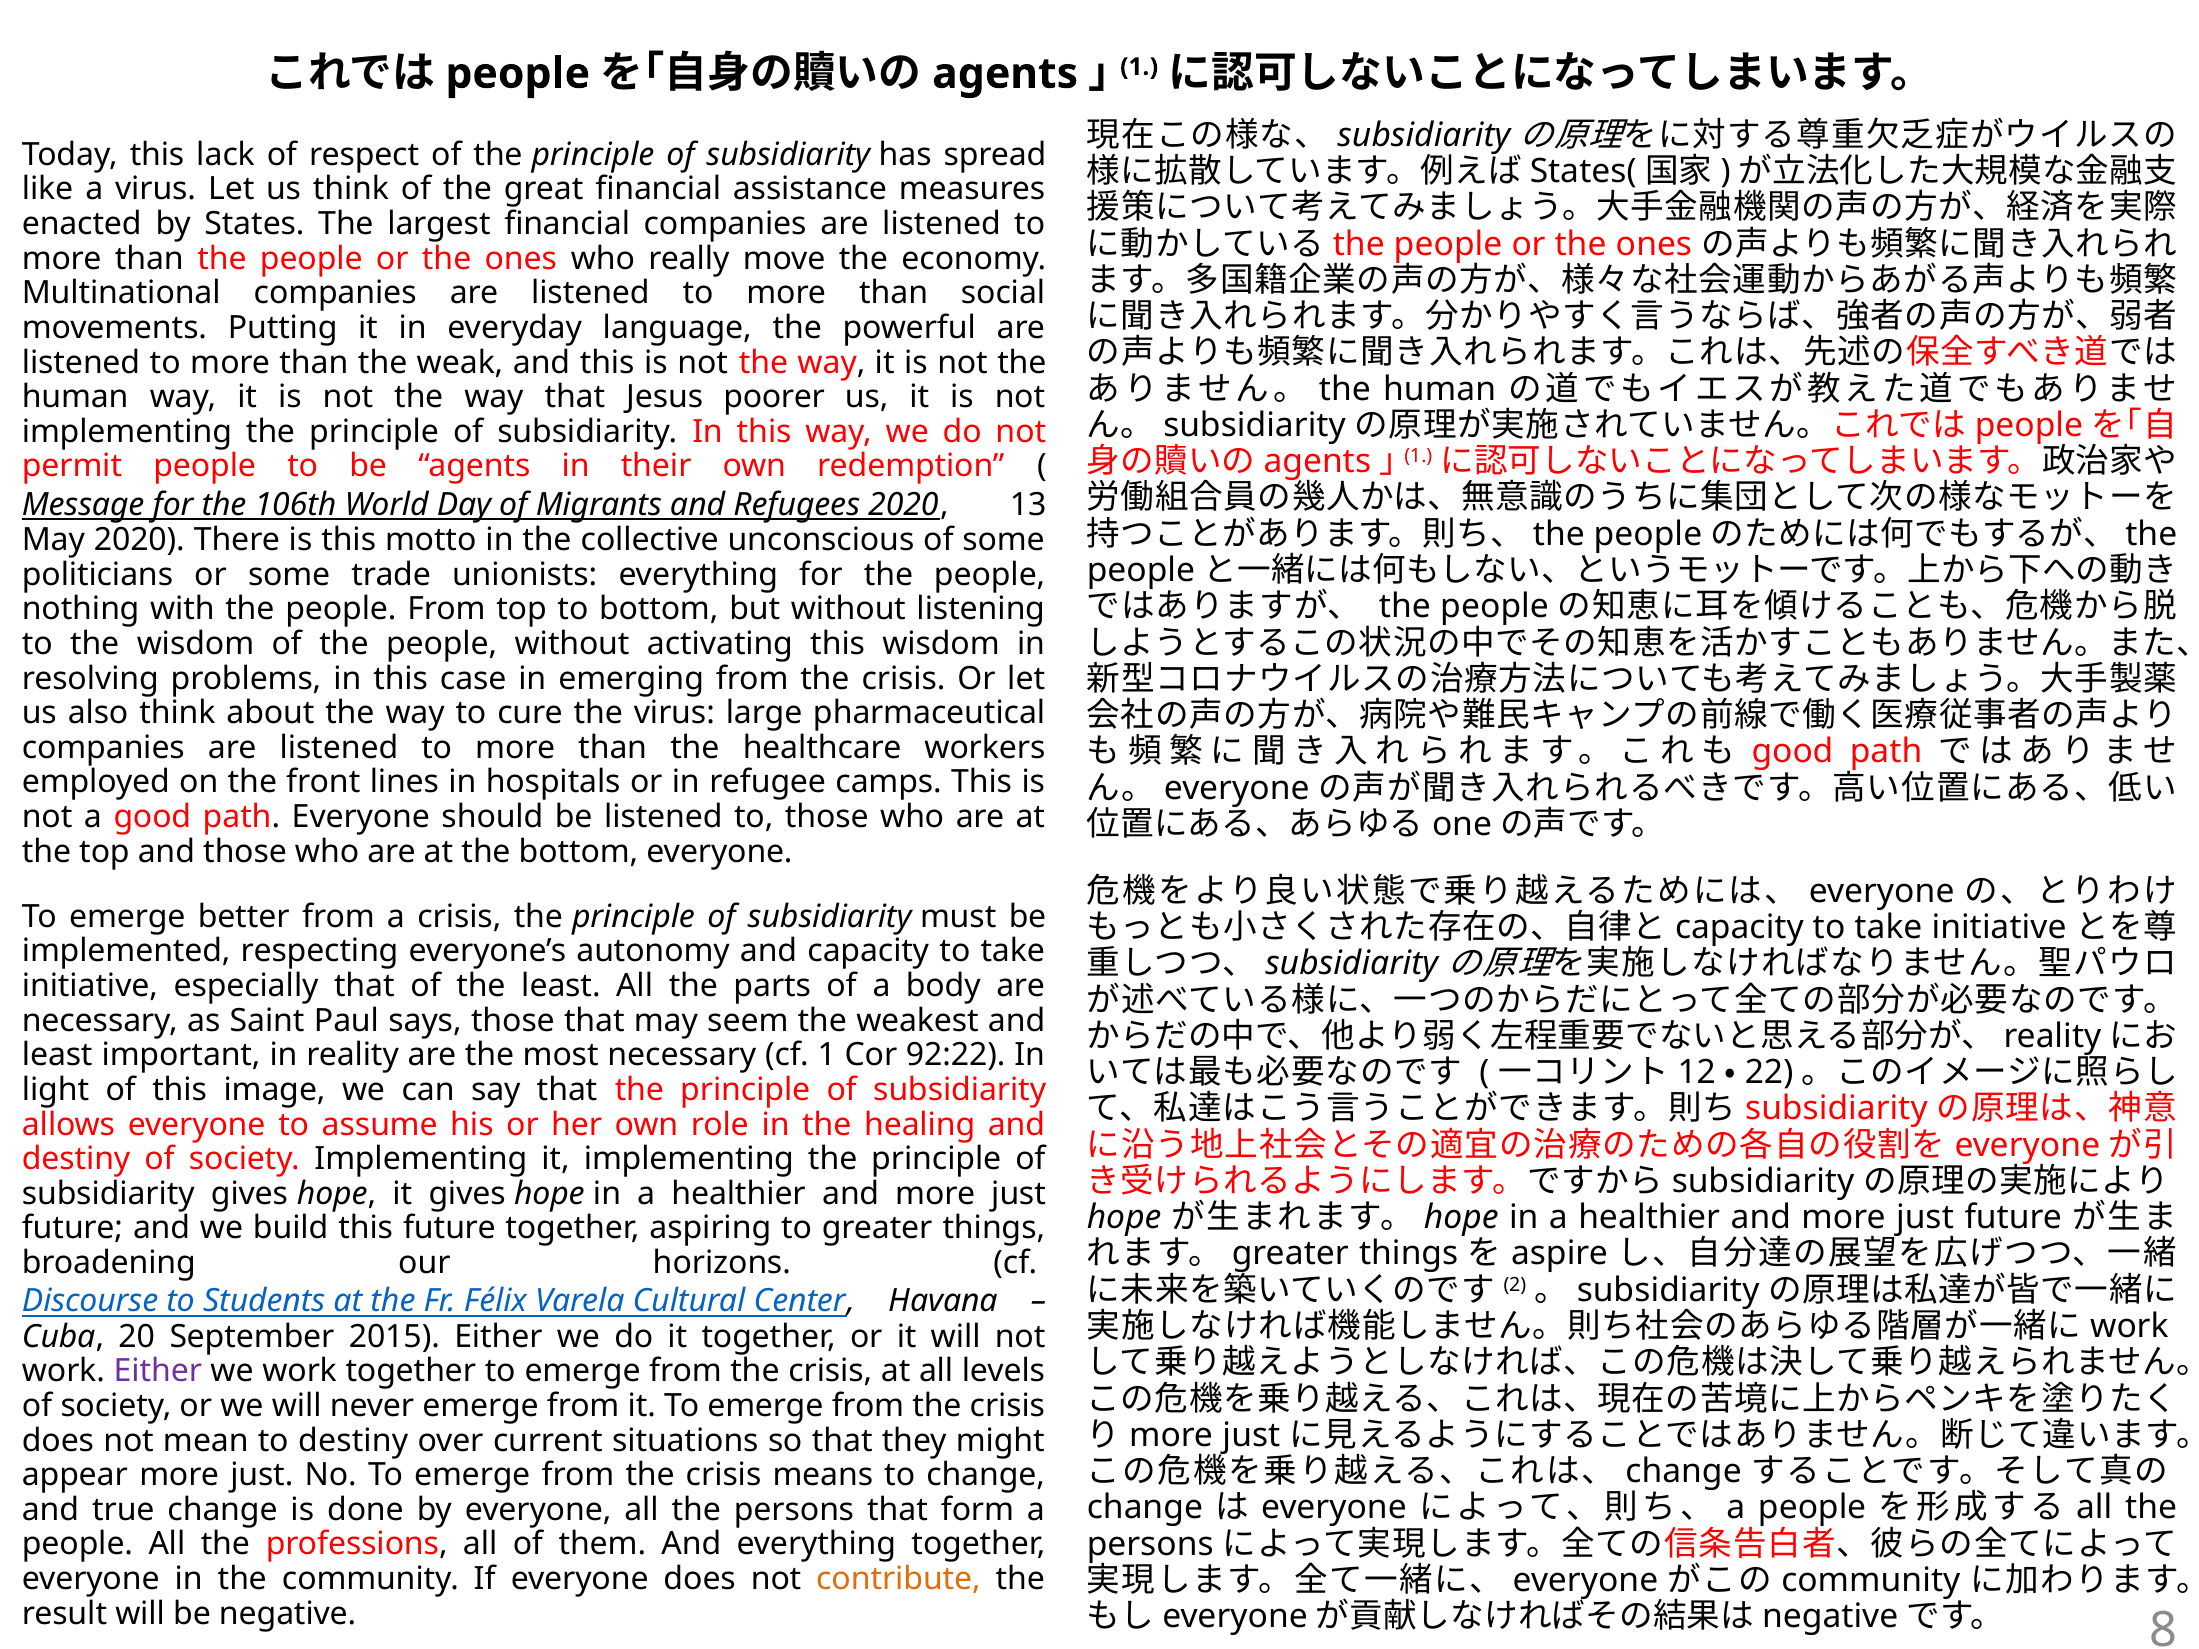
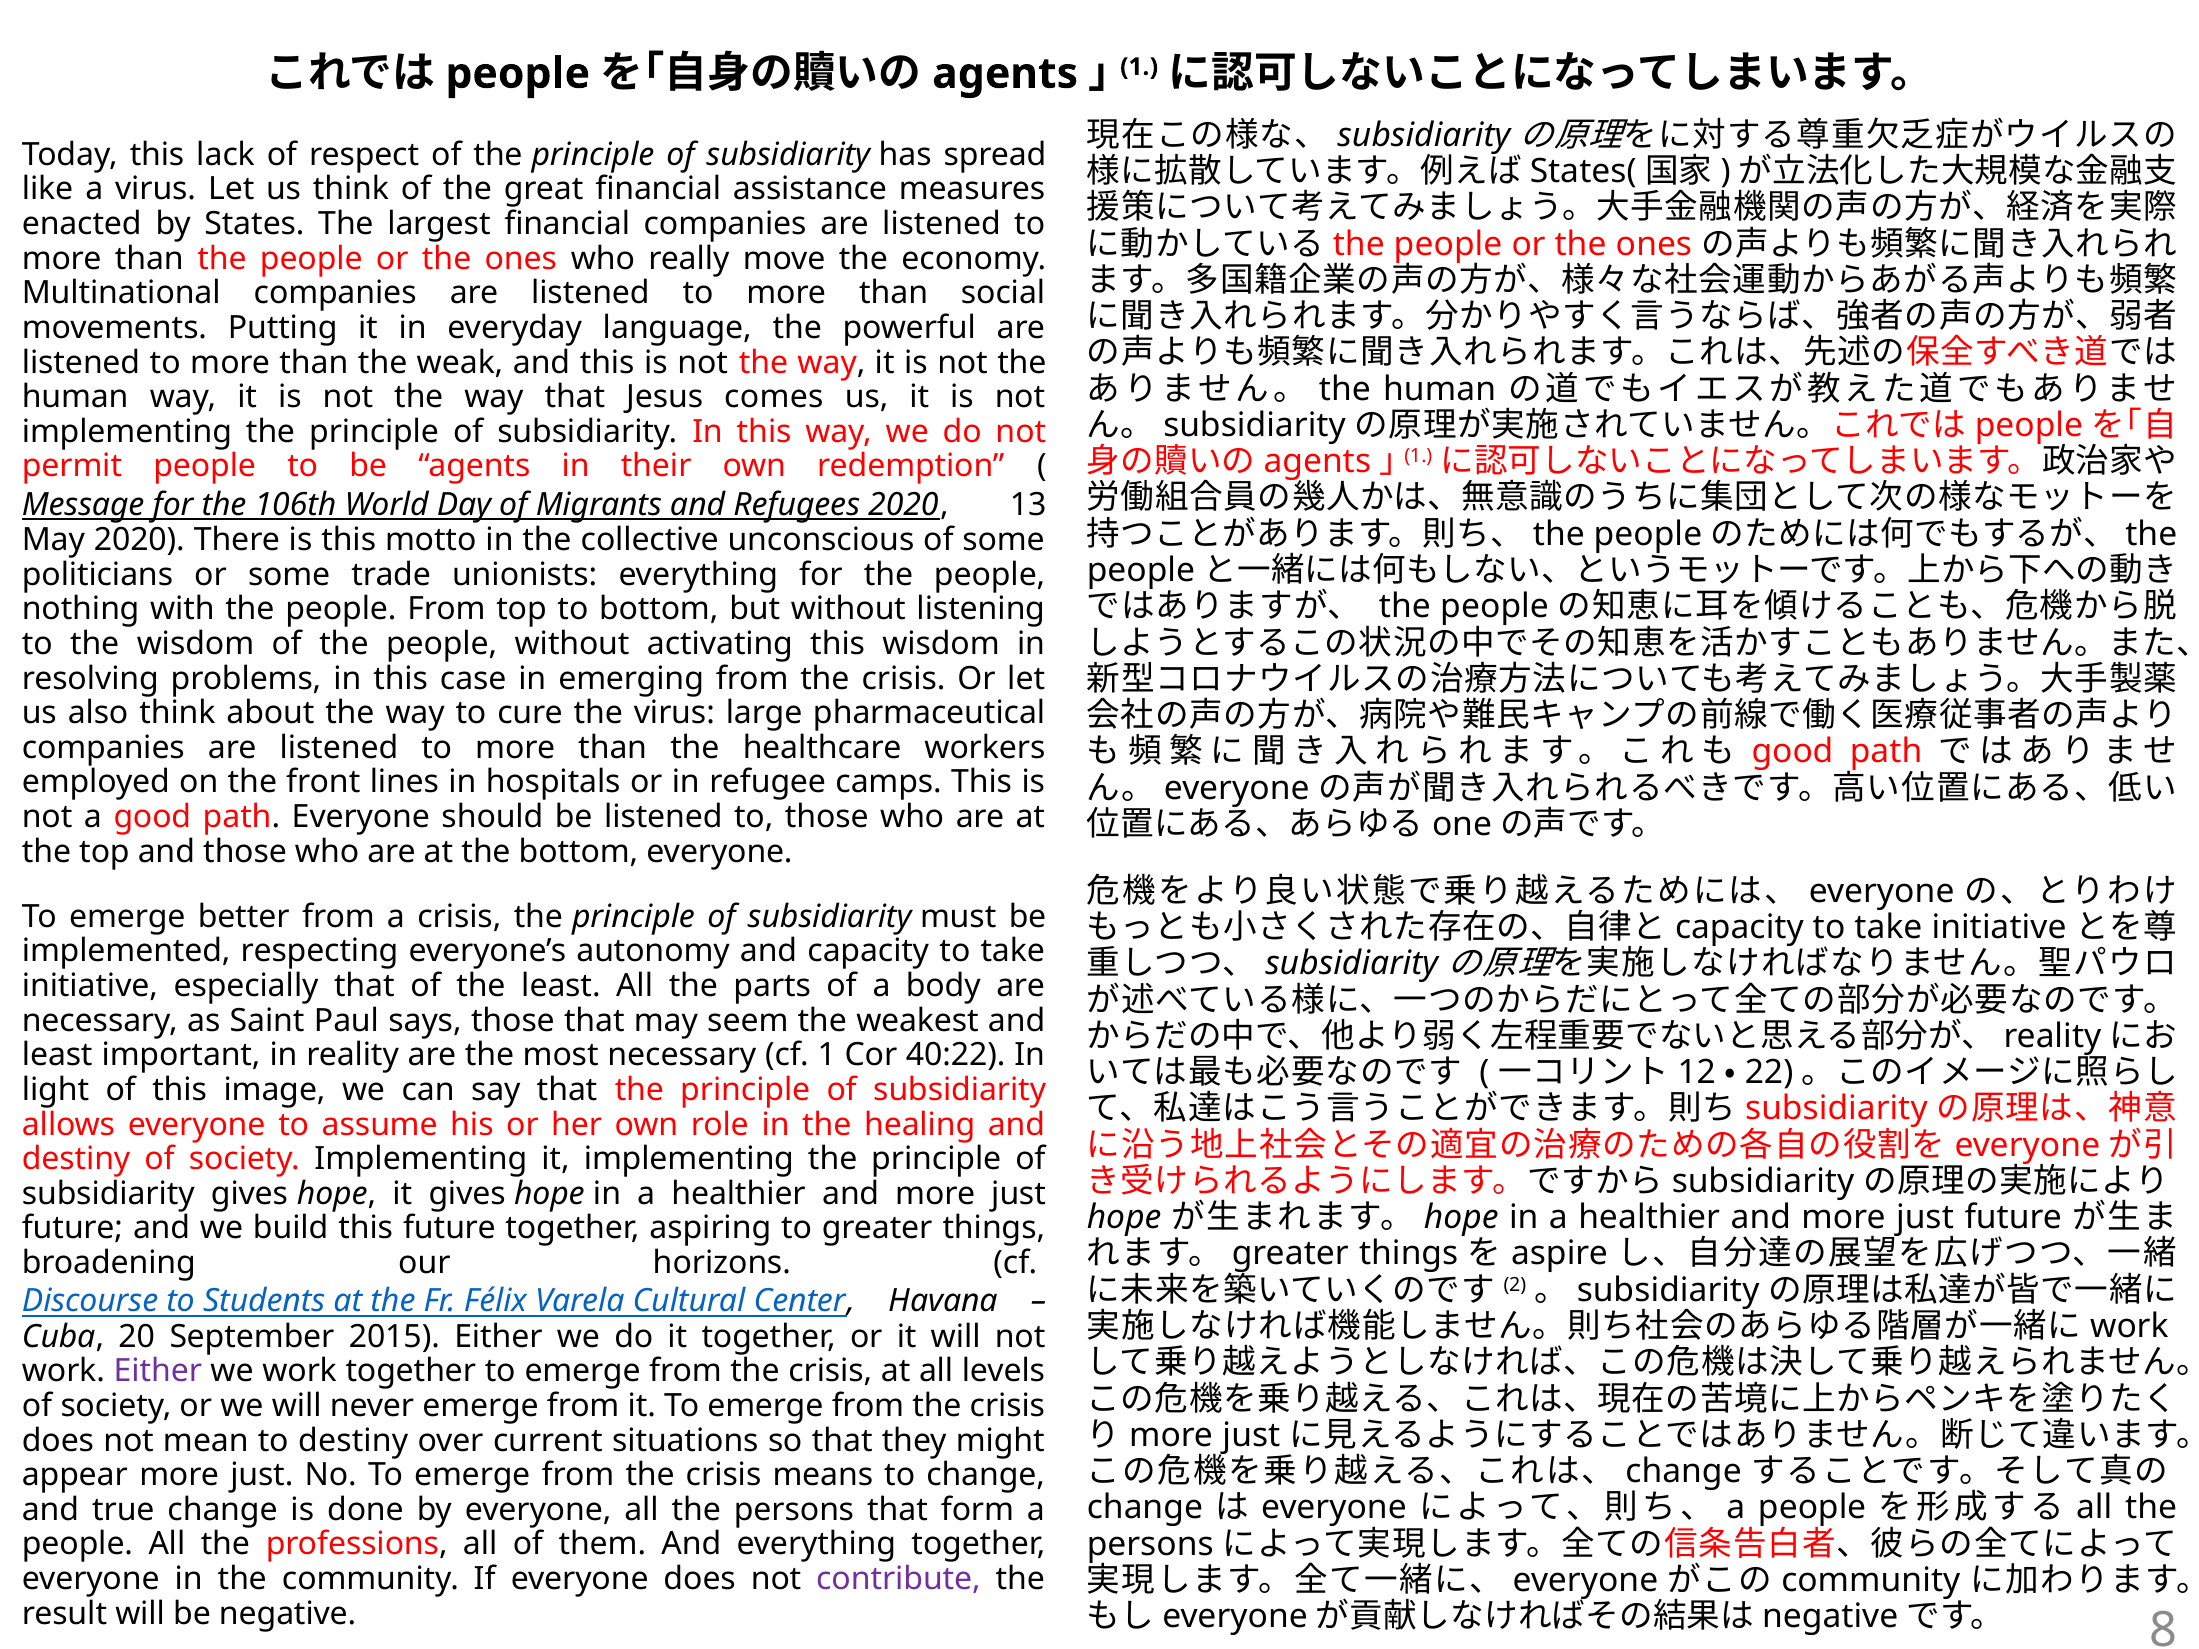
poorer: poorer -> comes
92:22: 92:22 -> 40:22
contribute colour: orange -> purple
